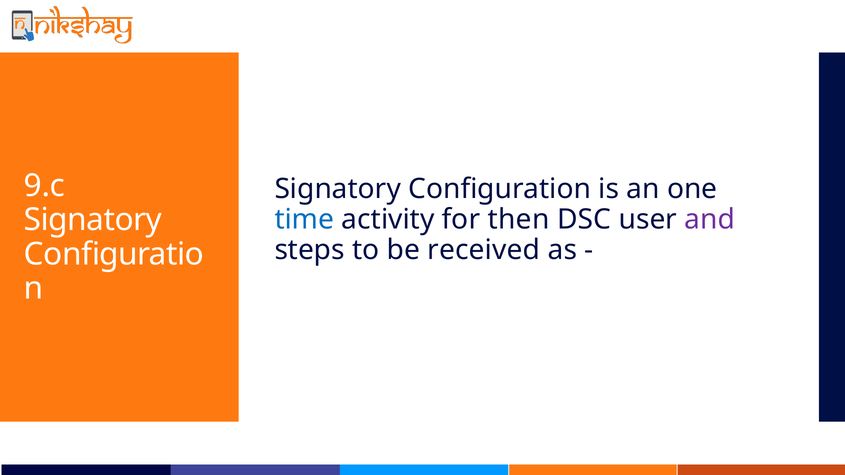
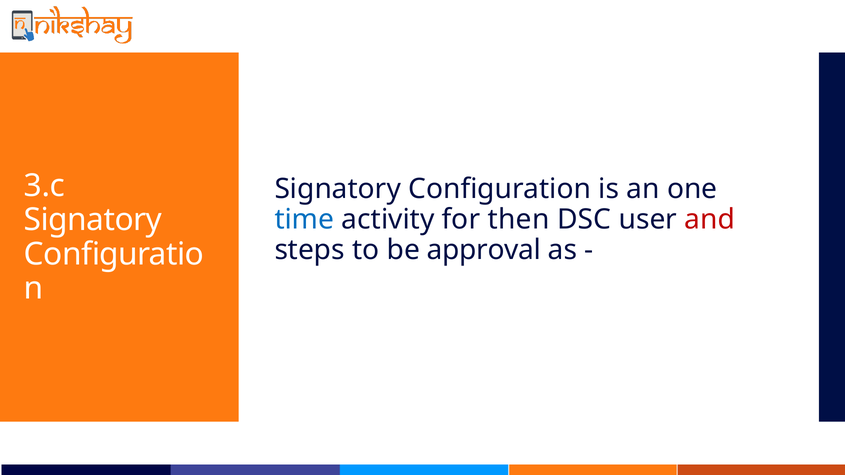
9.c: 9.c -> 3.c
and colour: purple -> red
received: received -> approval
